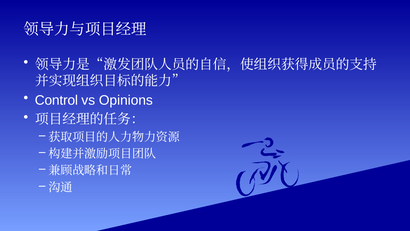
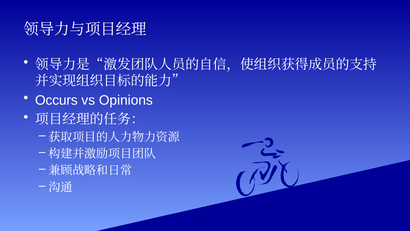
Control: Control -> Occurs
